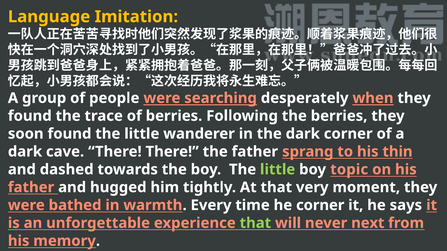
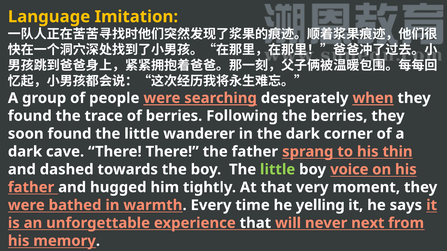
topic: topic -> voice
he corner: corner -> yelling
that at (255, 223) colour: light green -> white
